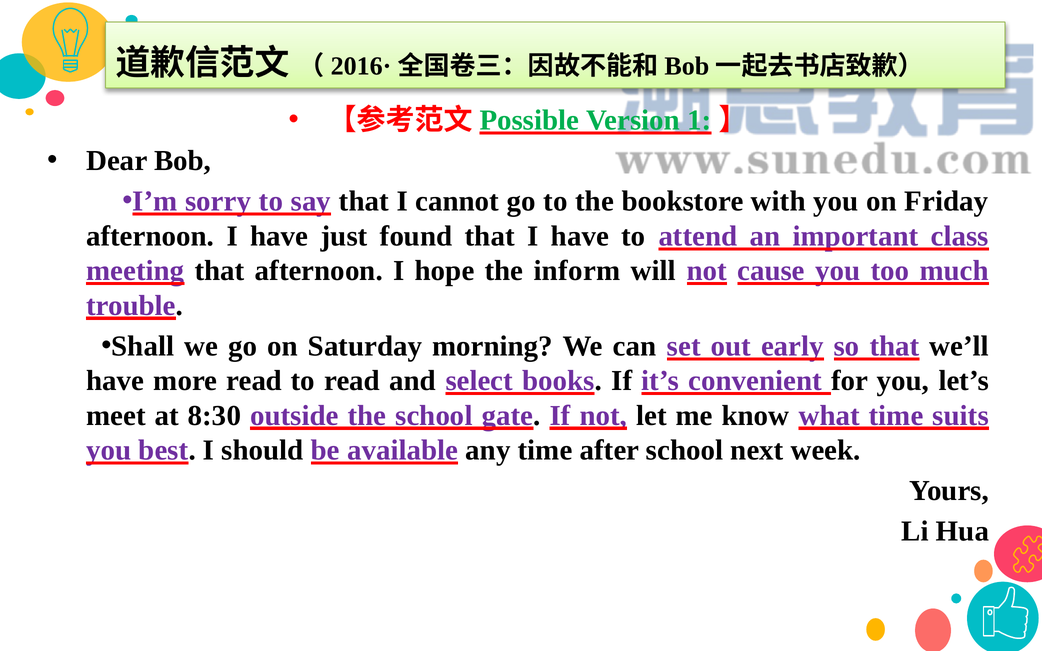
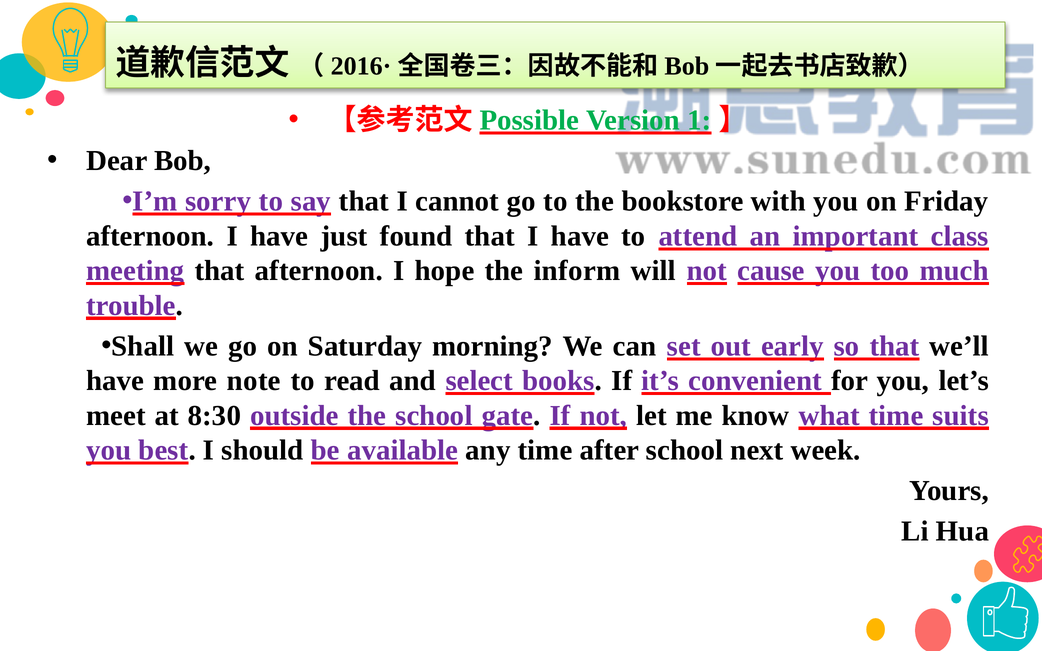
more read: read -> note
